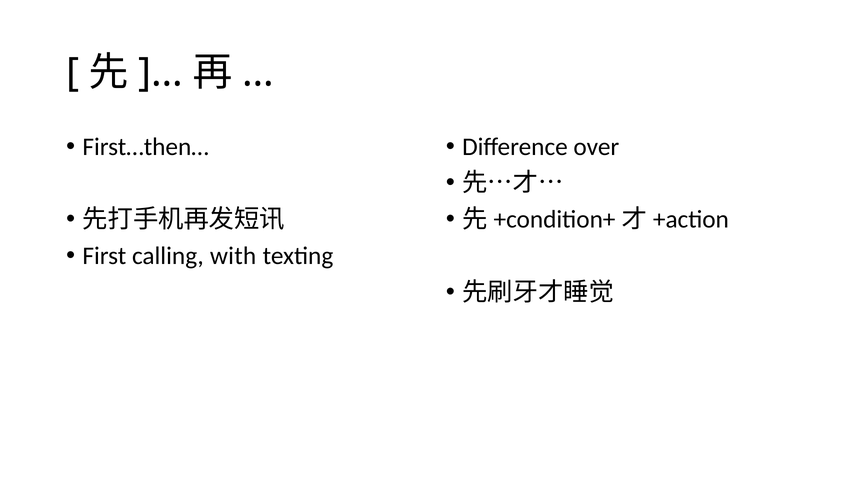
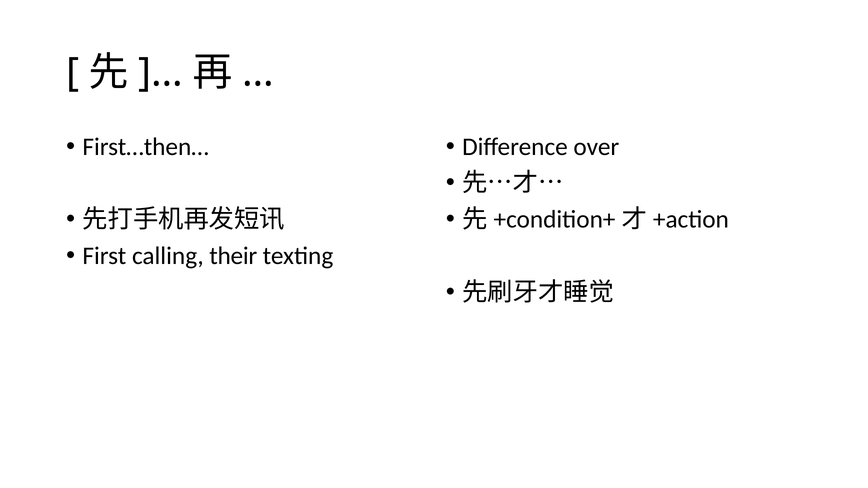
with: with -> their
